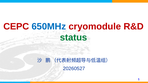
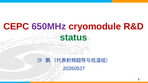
650MHz colour: blue -> purple
